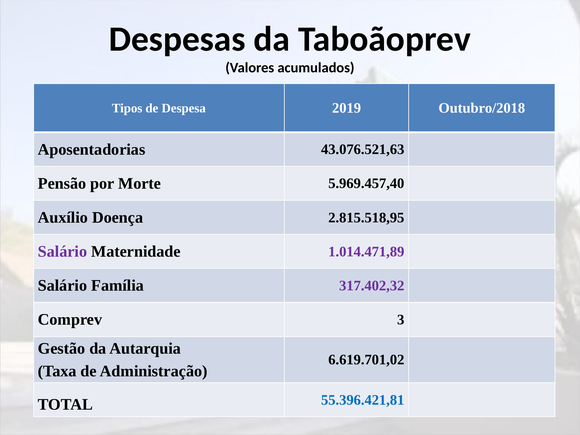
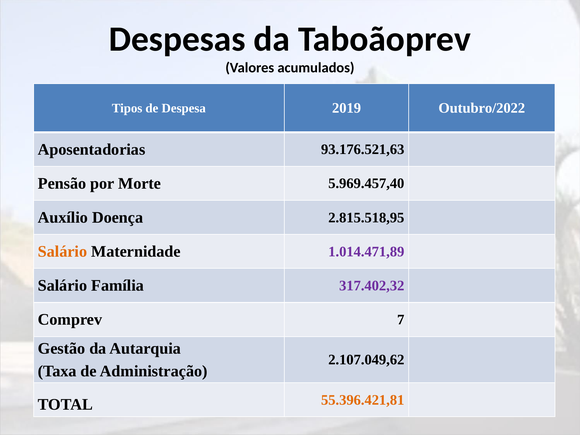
Outubro/2018: Outubro/2018 -> Outubro/2022
43.076.521,63: 43.076.521,63 -> 93.176.521,63
Salário at (62, 252) colour: purple -> orange
3: 3 -> 7
6.619.701,02: 6.619.701,02 -> 2.107.049,62
55.396.421,81 colour: blue -> orange
